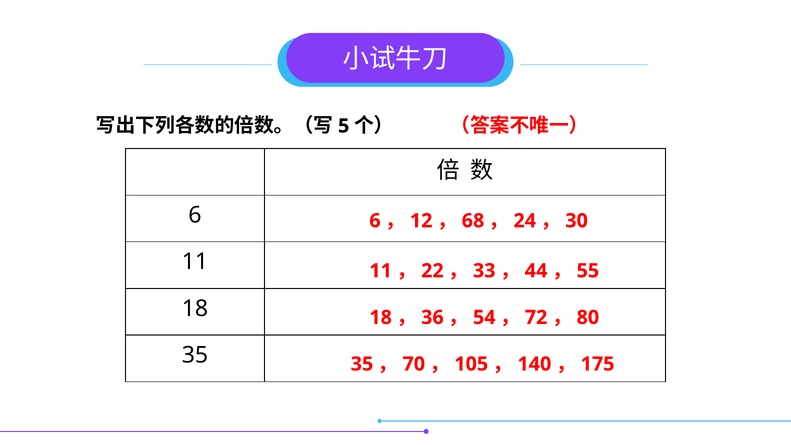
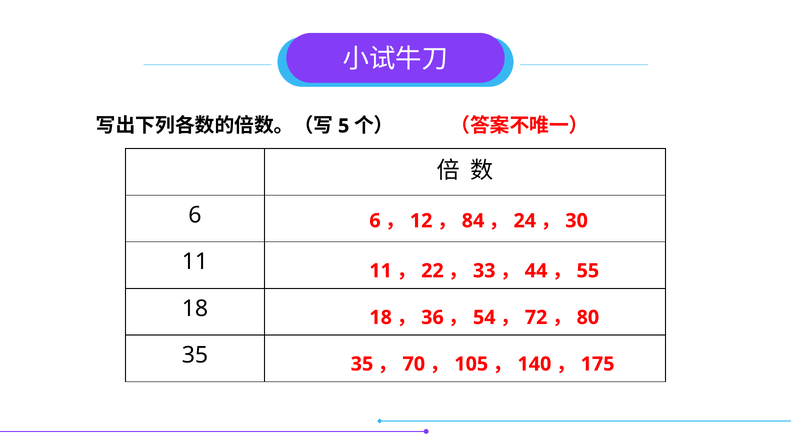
68: 68 -> 84
